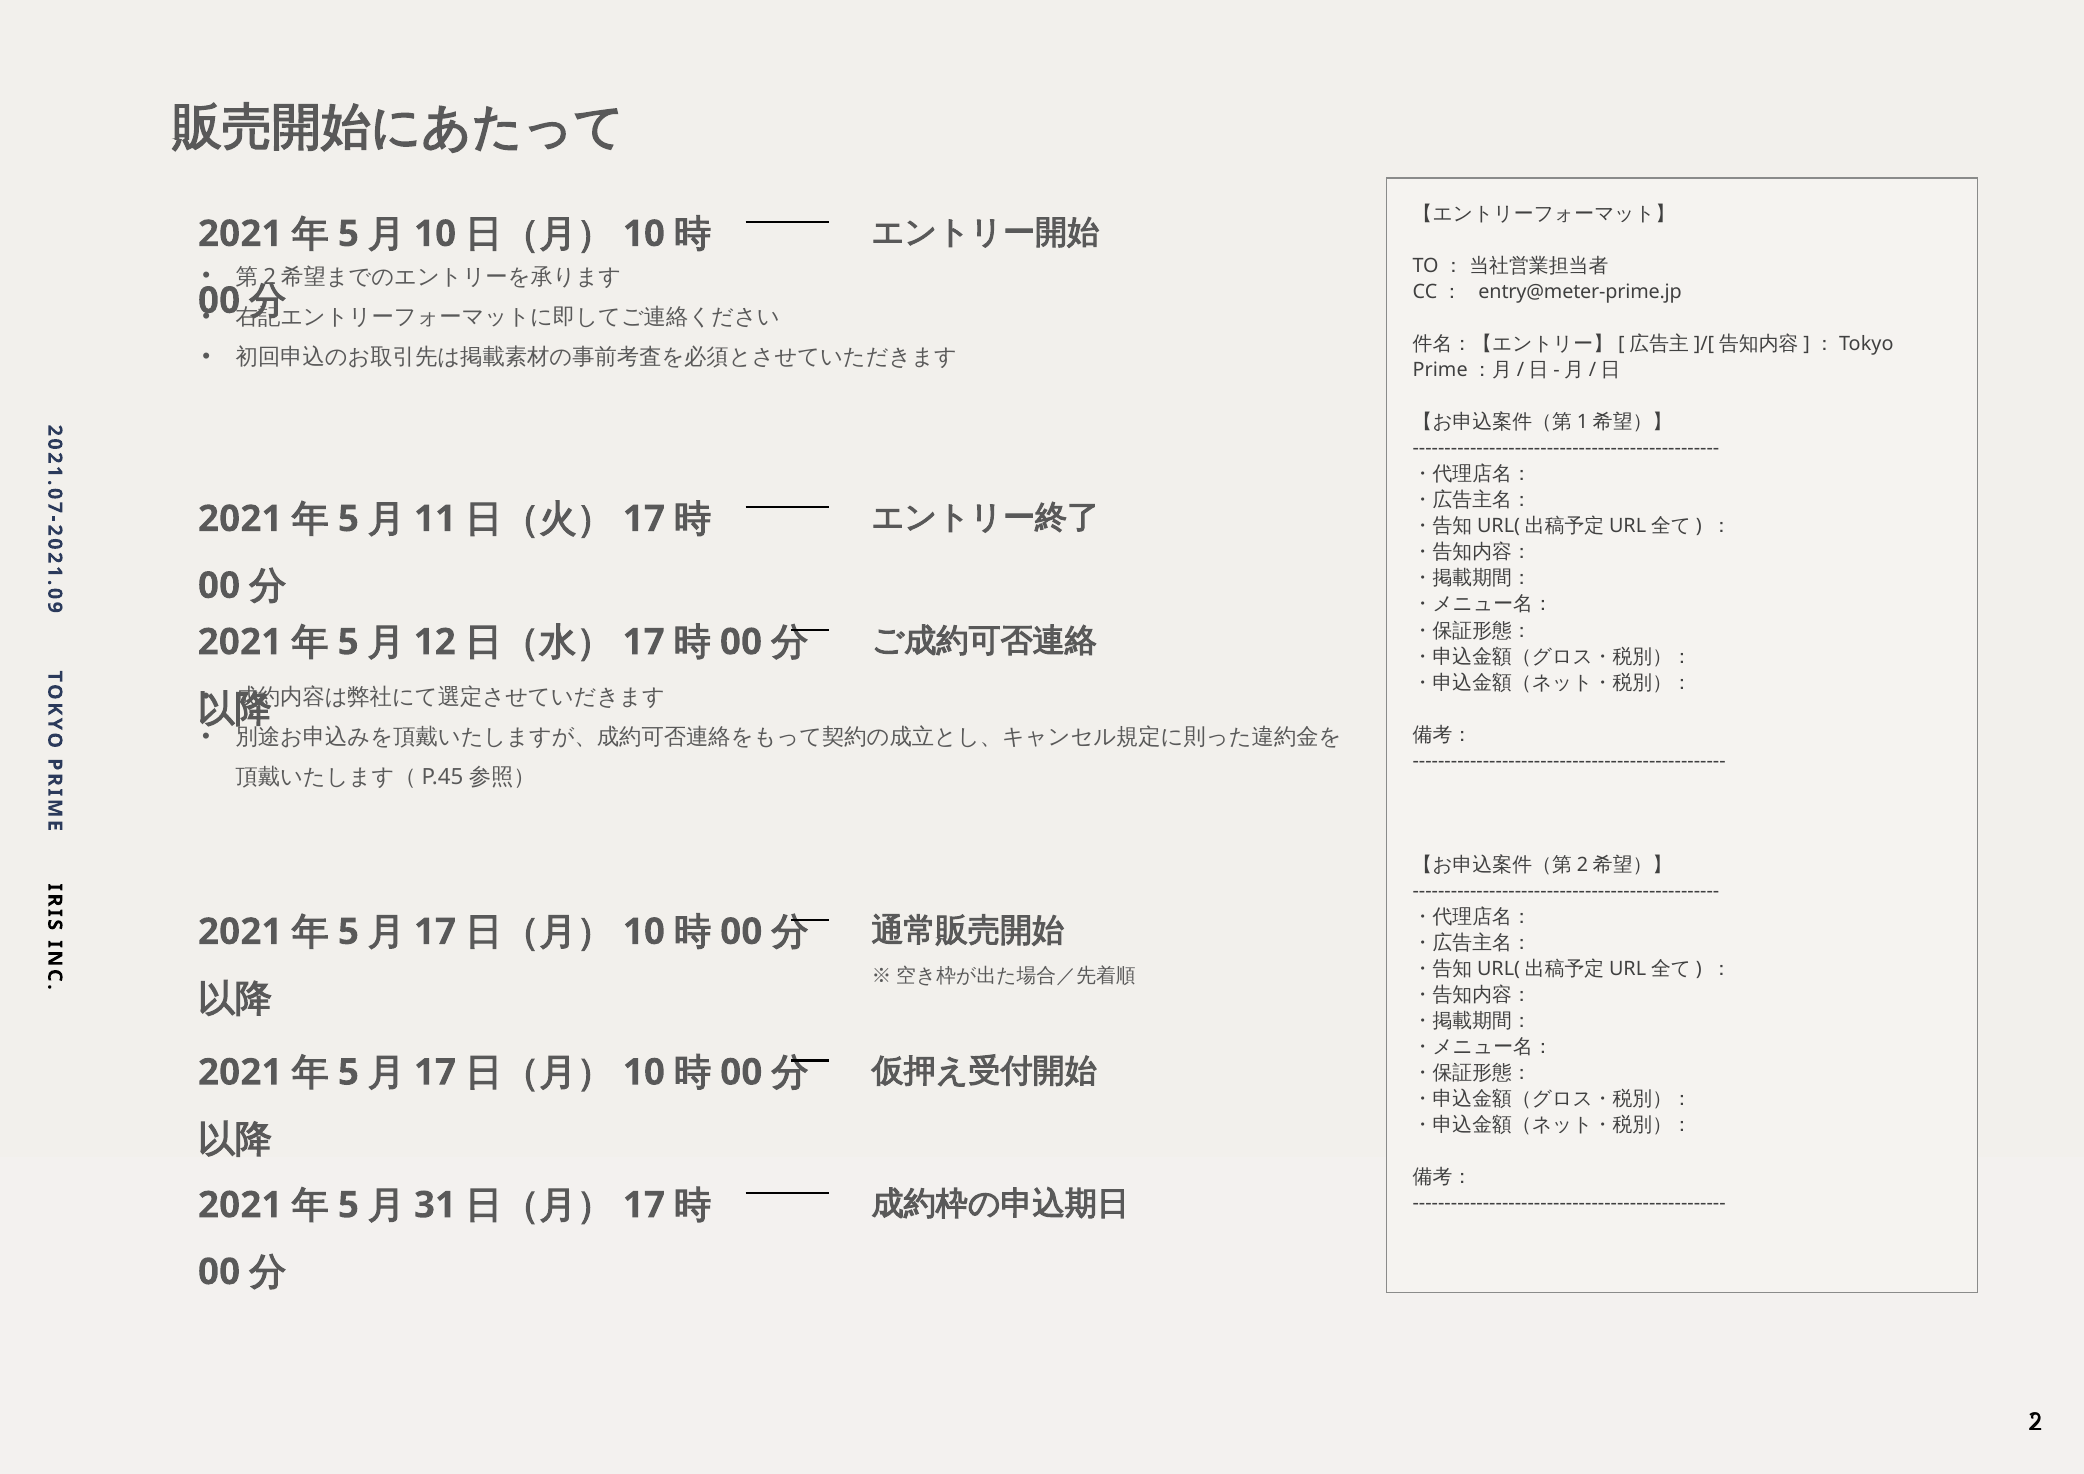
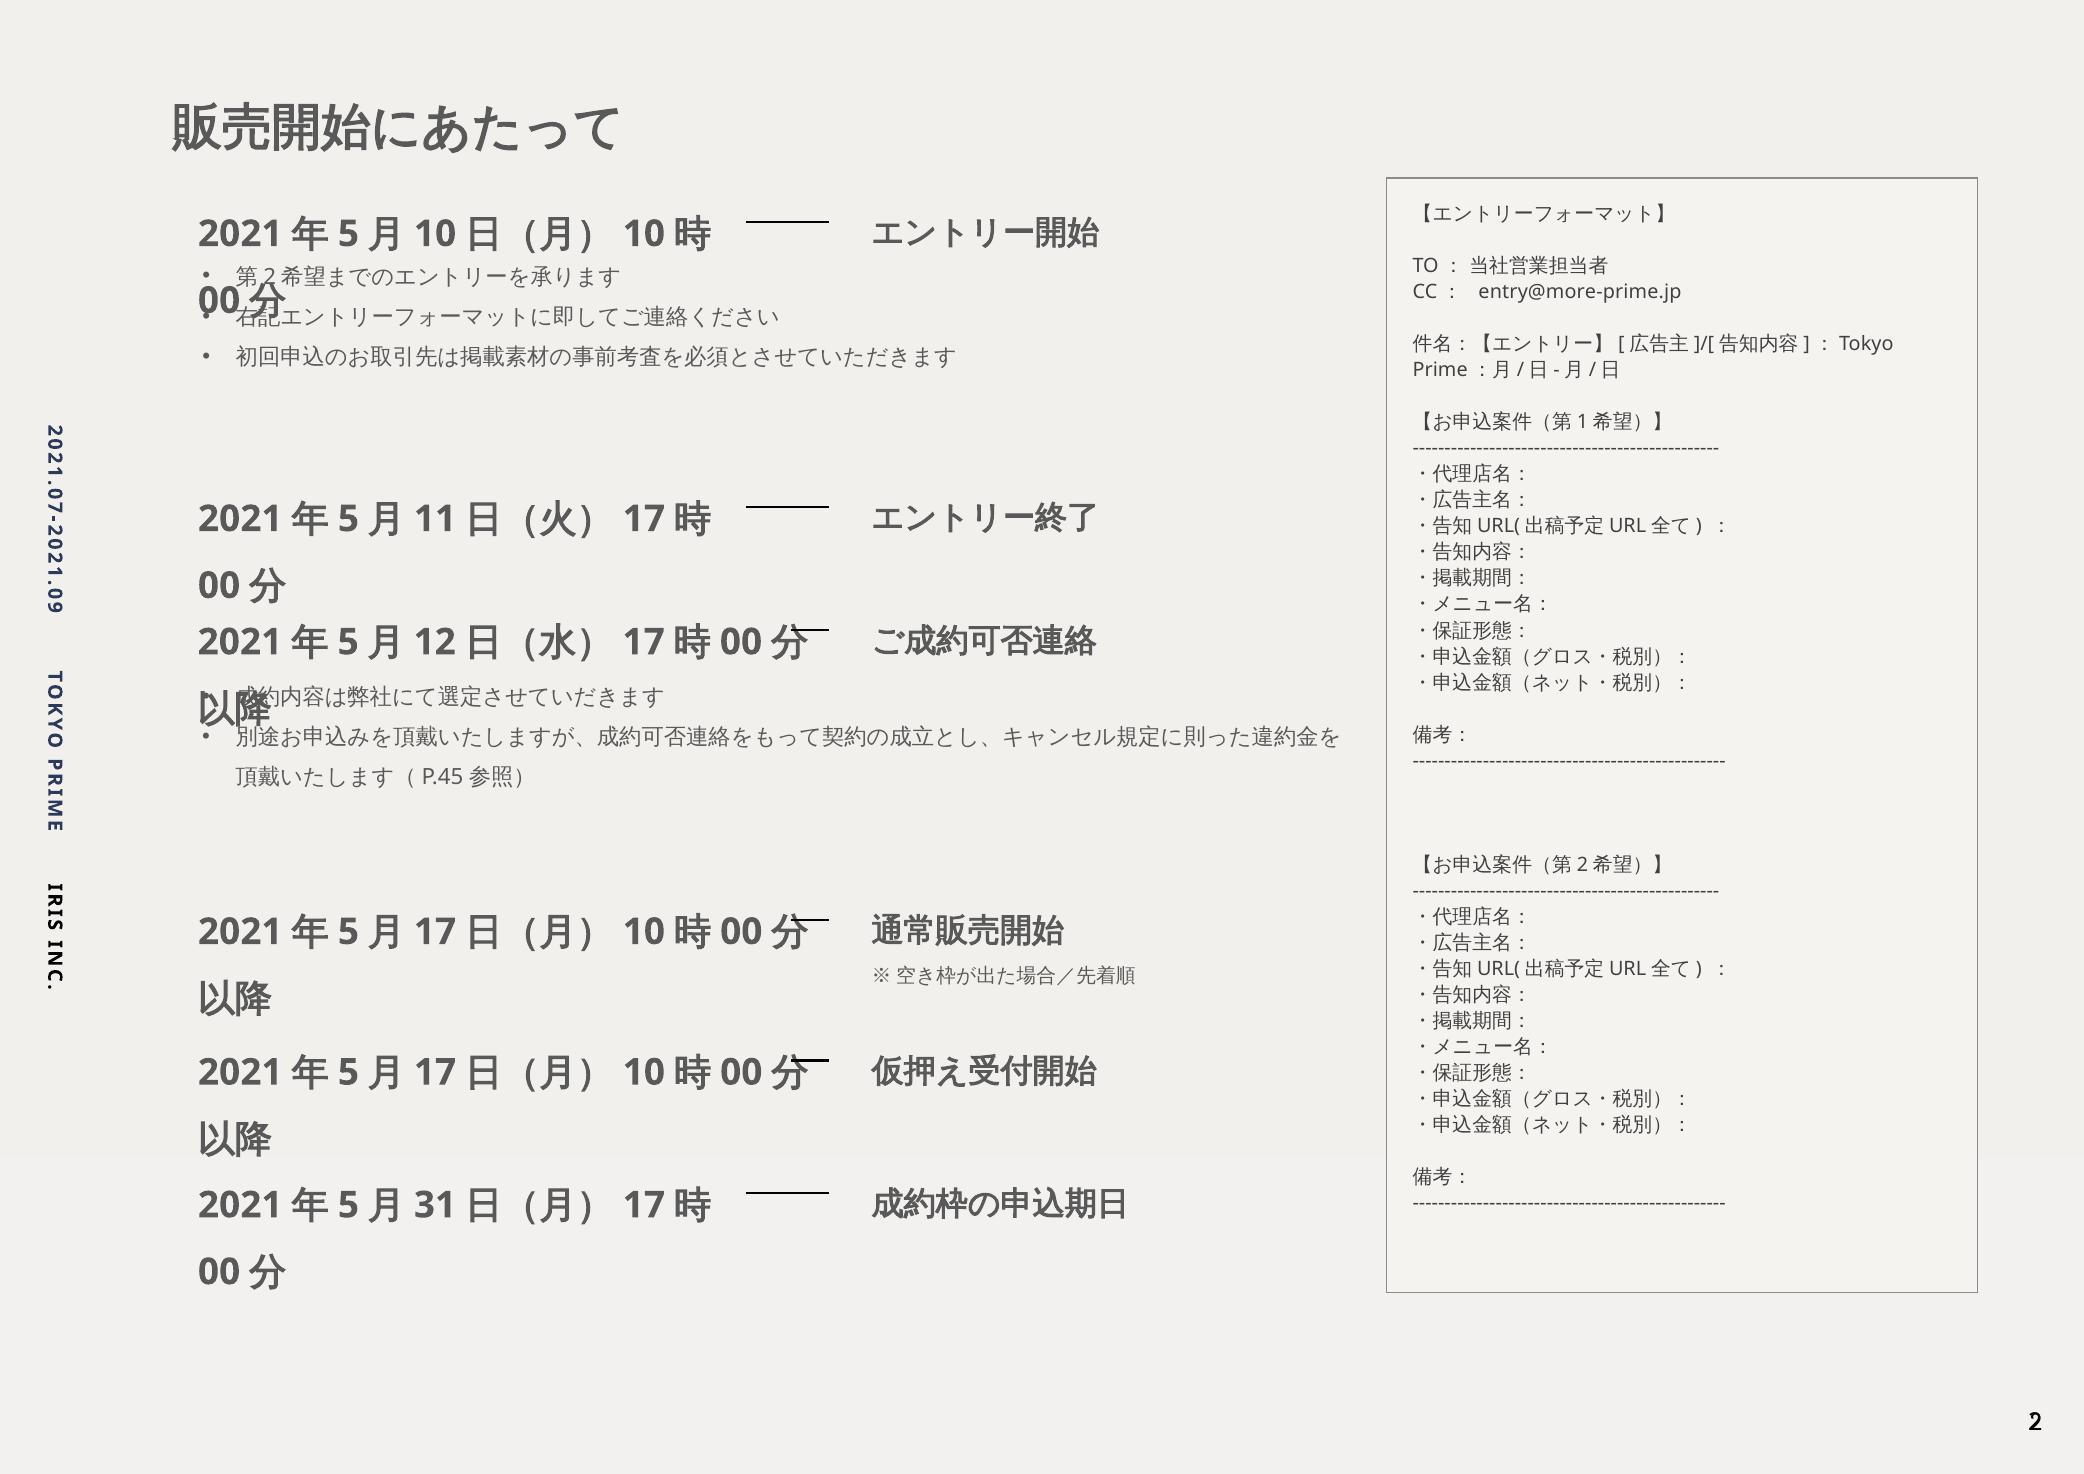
entry@meter-prime.jp: entry@meter-prime.jp -> entry@more-prime.jp
